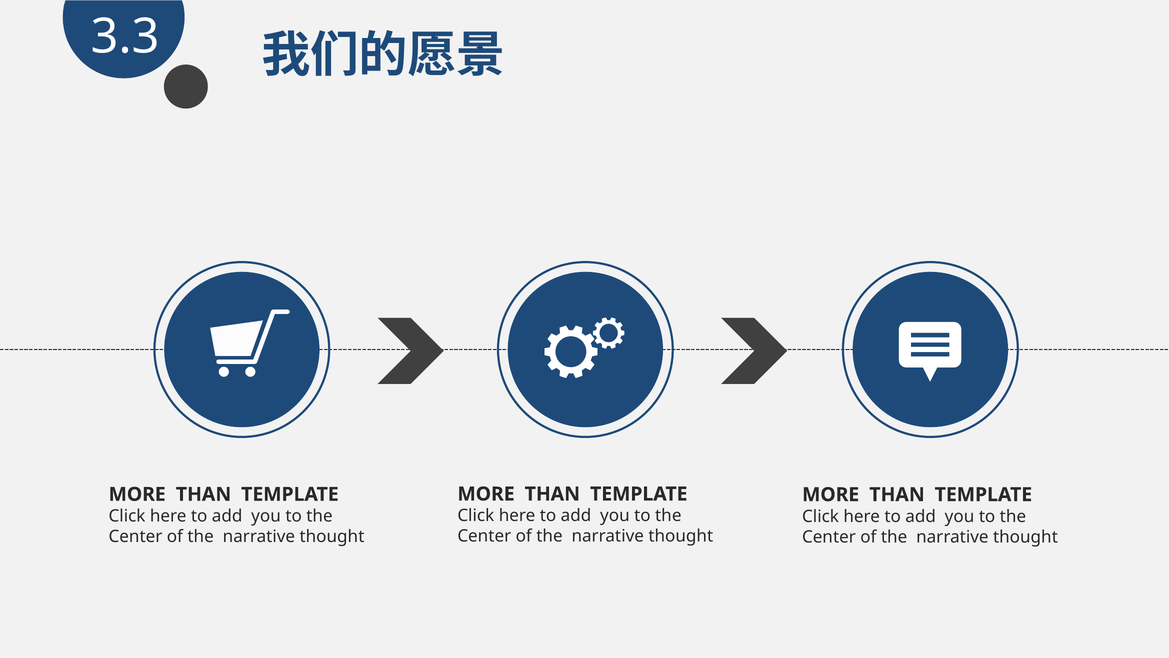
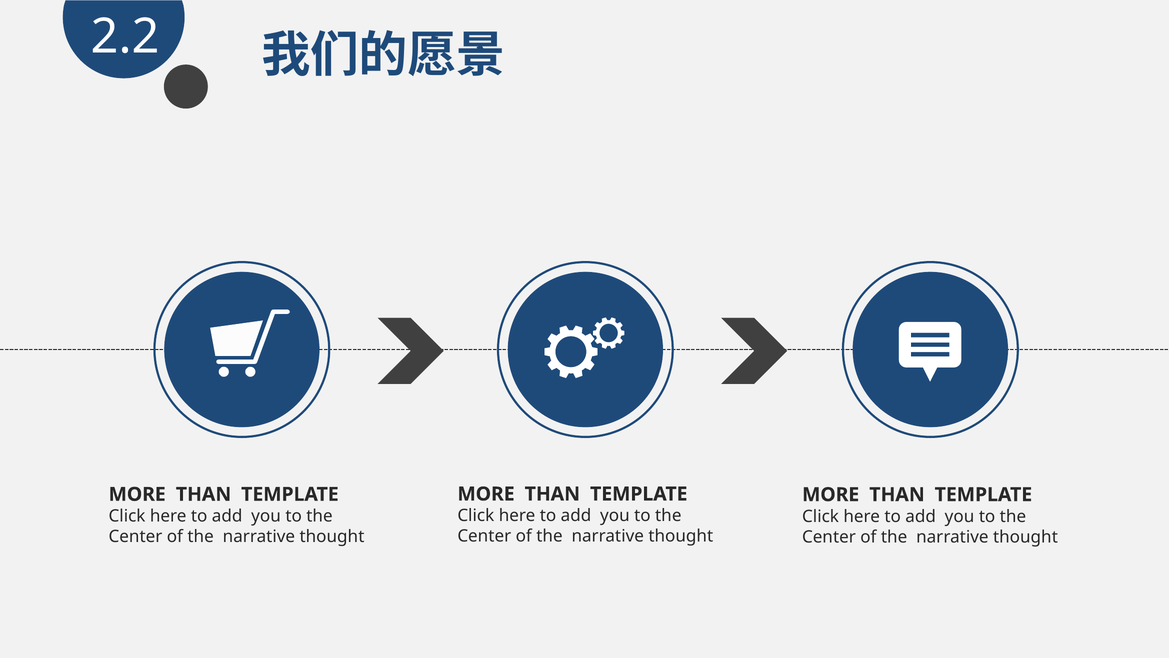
3.3: 3.3 -> 2.2
